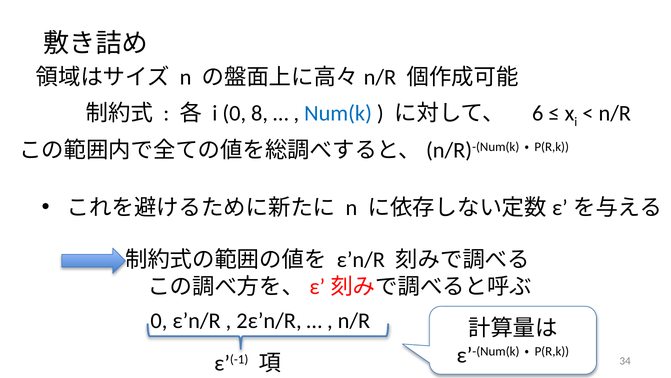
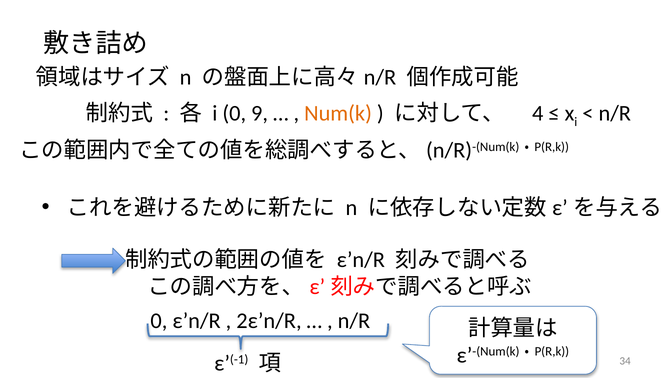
8: 8 -> 9
Num(k colour: blue -> orange
6: 6 -> 4
